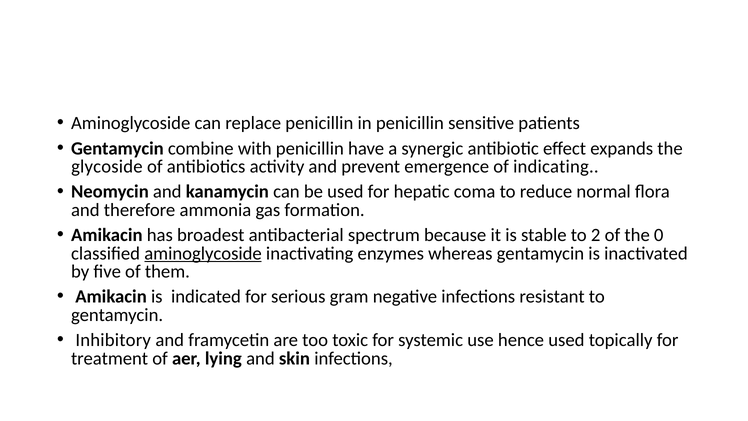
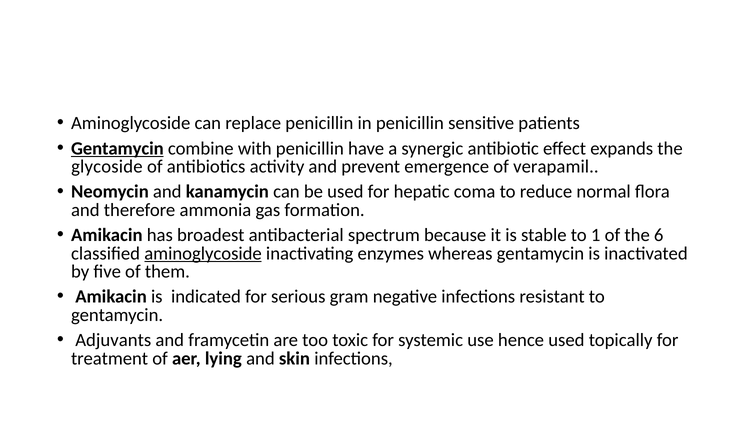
Gentamycin at (117, 148) underline: none -> present
indicating: indicating -> verapamil
2: 2 -> 1
0: 0 -> 6
Inhibitory: Inhibitory -> Adjuvants
